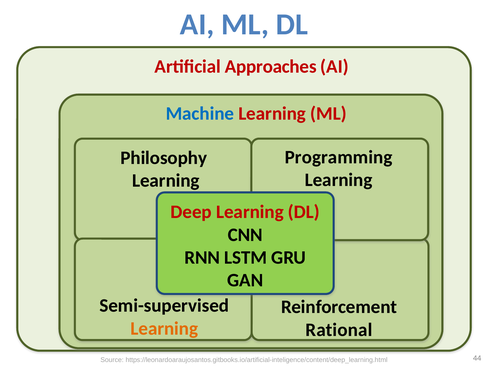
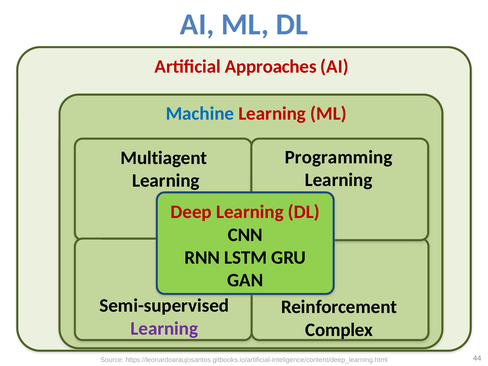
Philosophy: Philosophy -> Multiagent
Learning at (164, 328) colour: orange -> purple
Rational: Rational -> Complex
